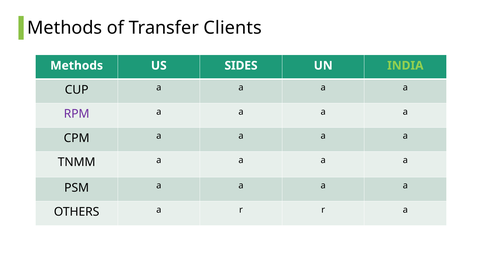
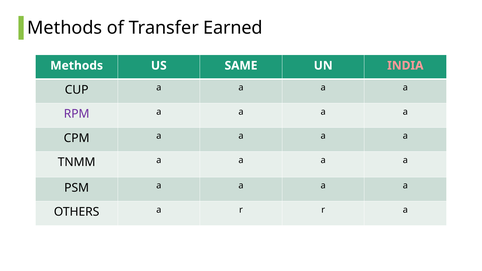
Clients: Clients -> Earned
SIDES: SIDES -> SAME
INDIA colour: light green -> pink
